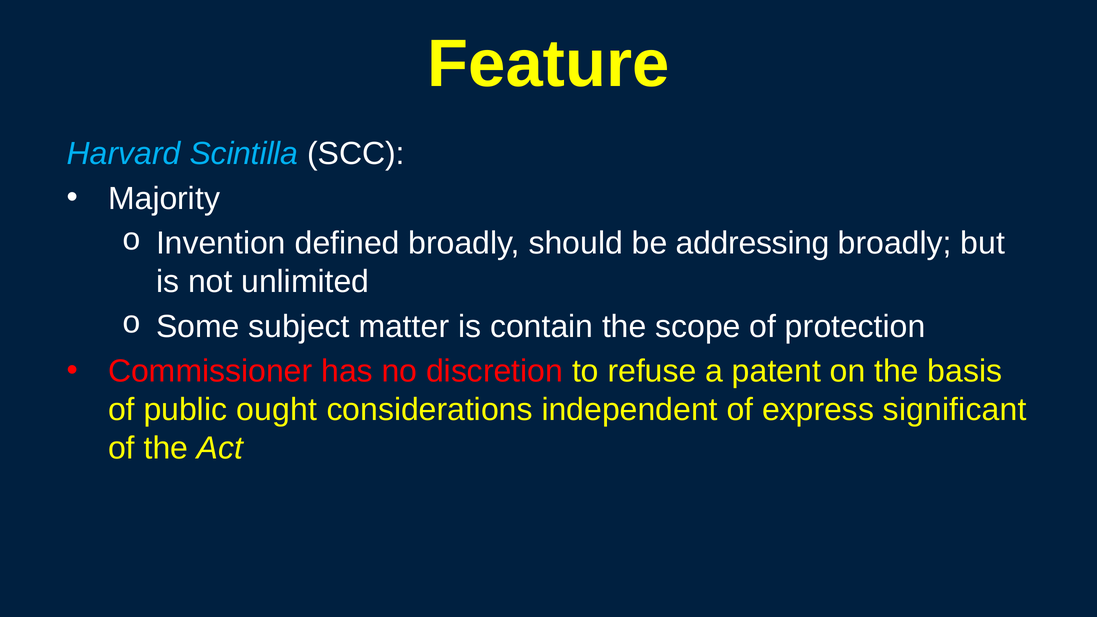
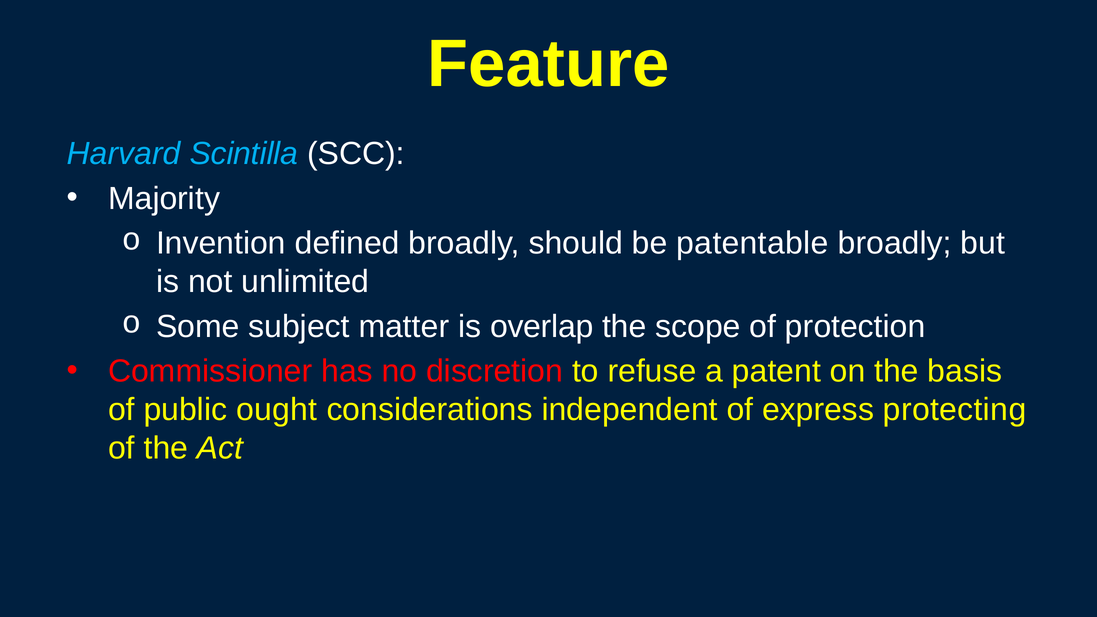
addressing: addressing -> patentable
contain: contain -> overlap
significant: significant -> protecting
